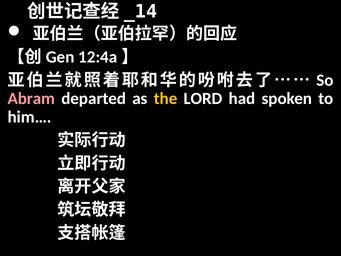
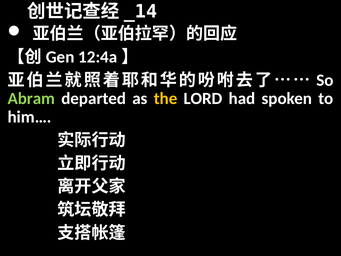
Abram colour: pink -> light green
